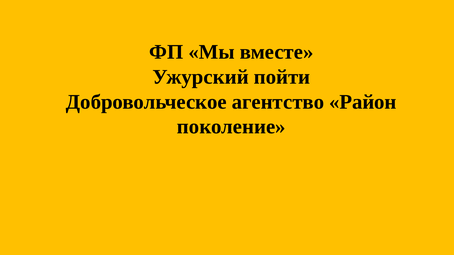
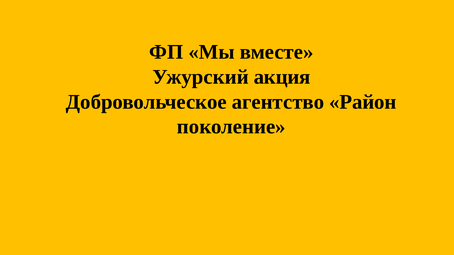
пойти: пойти -> акция
